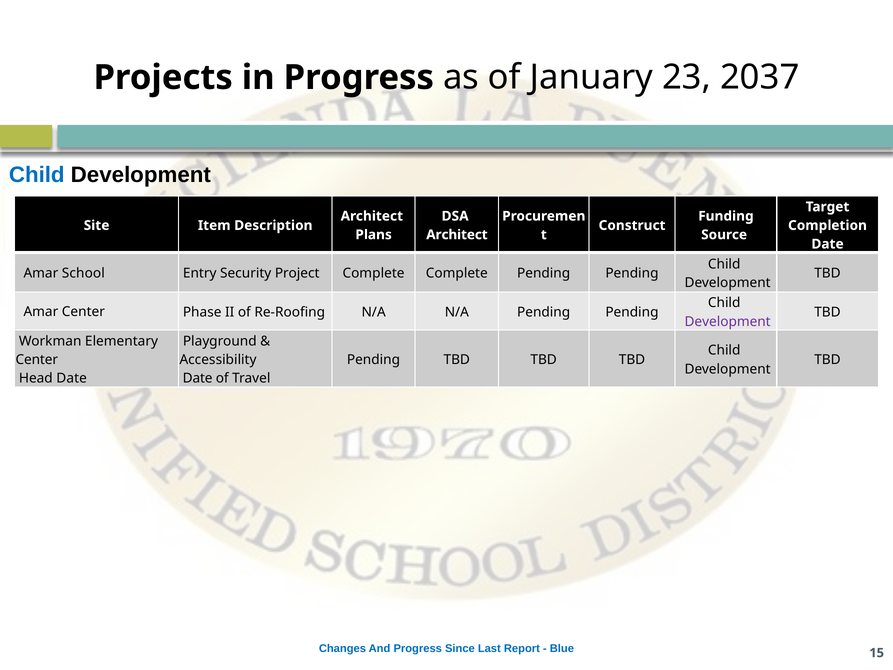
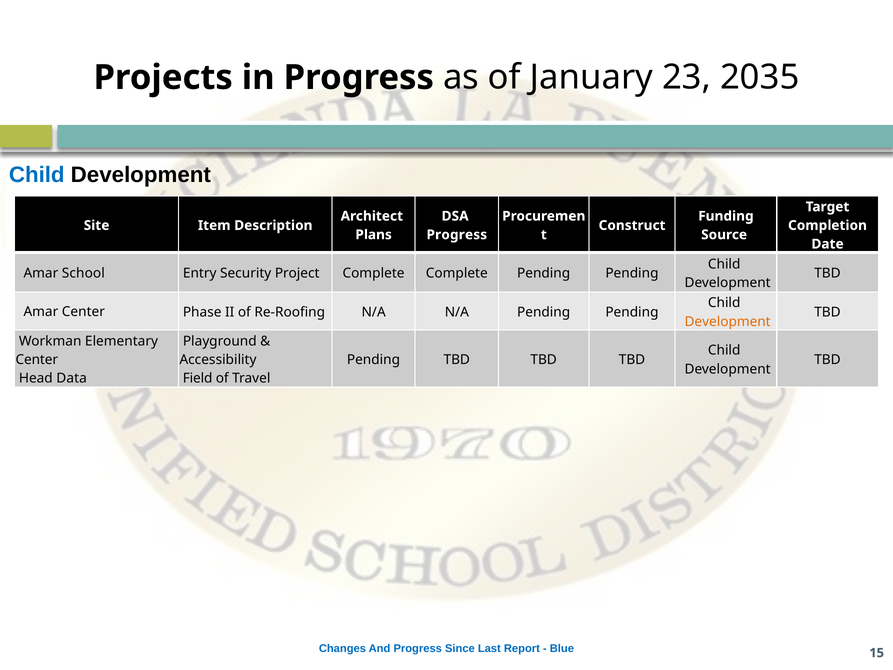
2037: 2037 -> 2035
Architect at (457, 235): Architect -> Progress
Development at (728, 321) colour: purple -> orange
Head Date: Date -> Data
Date at (198, 378): Date -> Field
